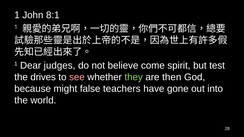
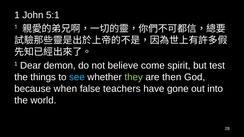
8:1: 8:1 -> 5:1
judges: judges -> demon
drives: drives -> things
see colour: pink -> light blue
might: might -> when
